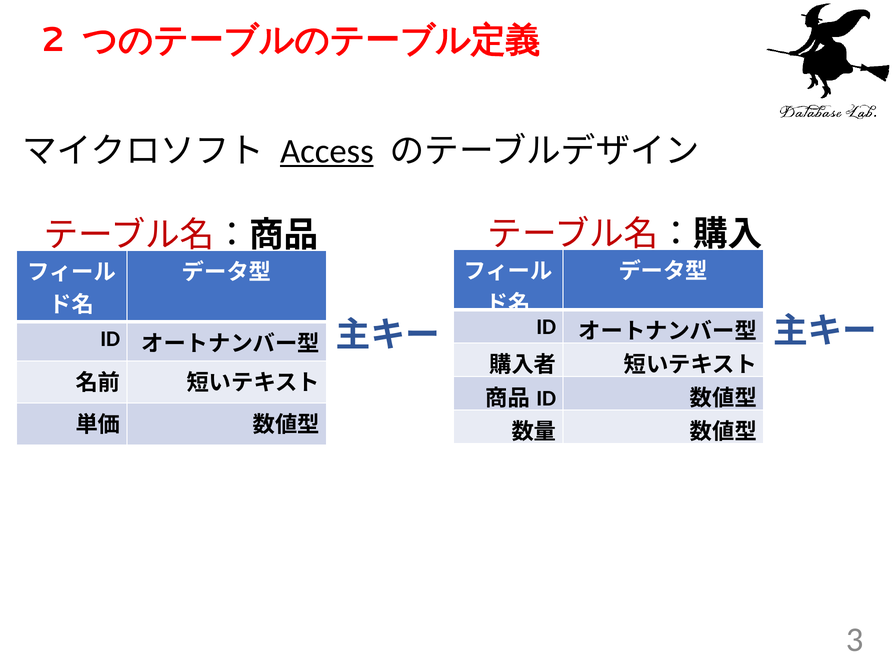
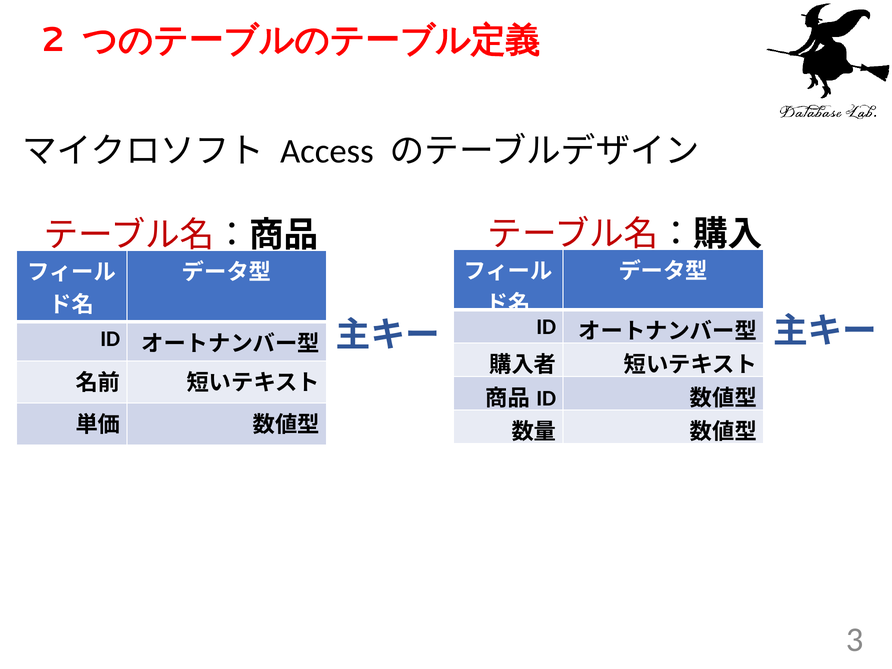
Access underline: present -> none
